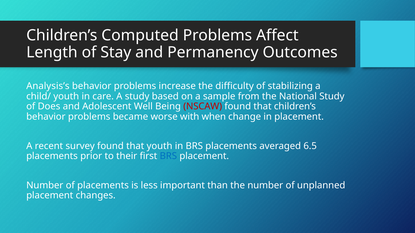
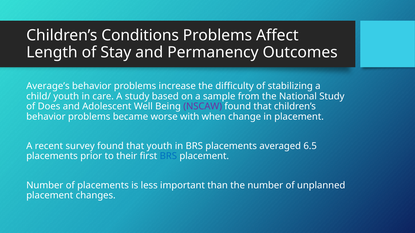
Computed: Computed -> Conditions
Analysis’s: Analysis’s -> Average’s
NSCAW colour: red -> purple
